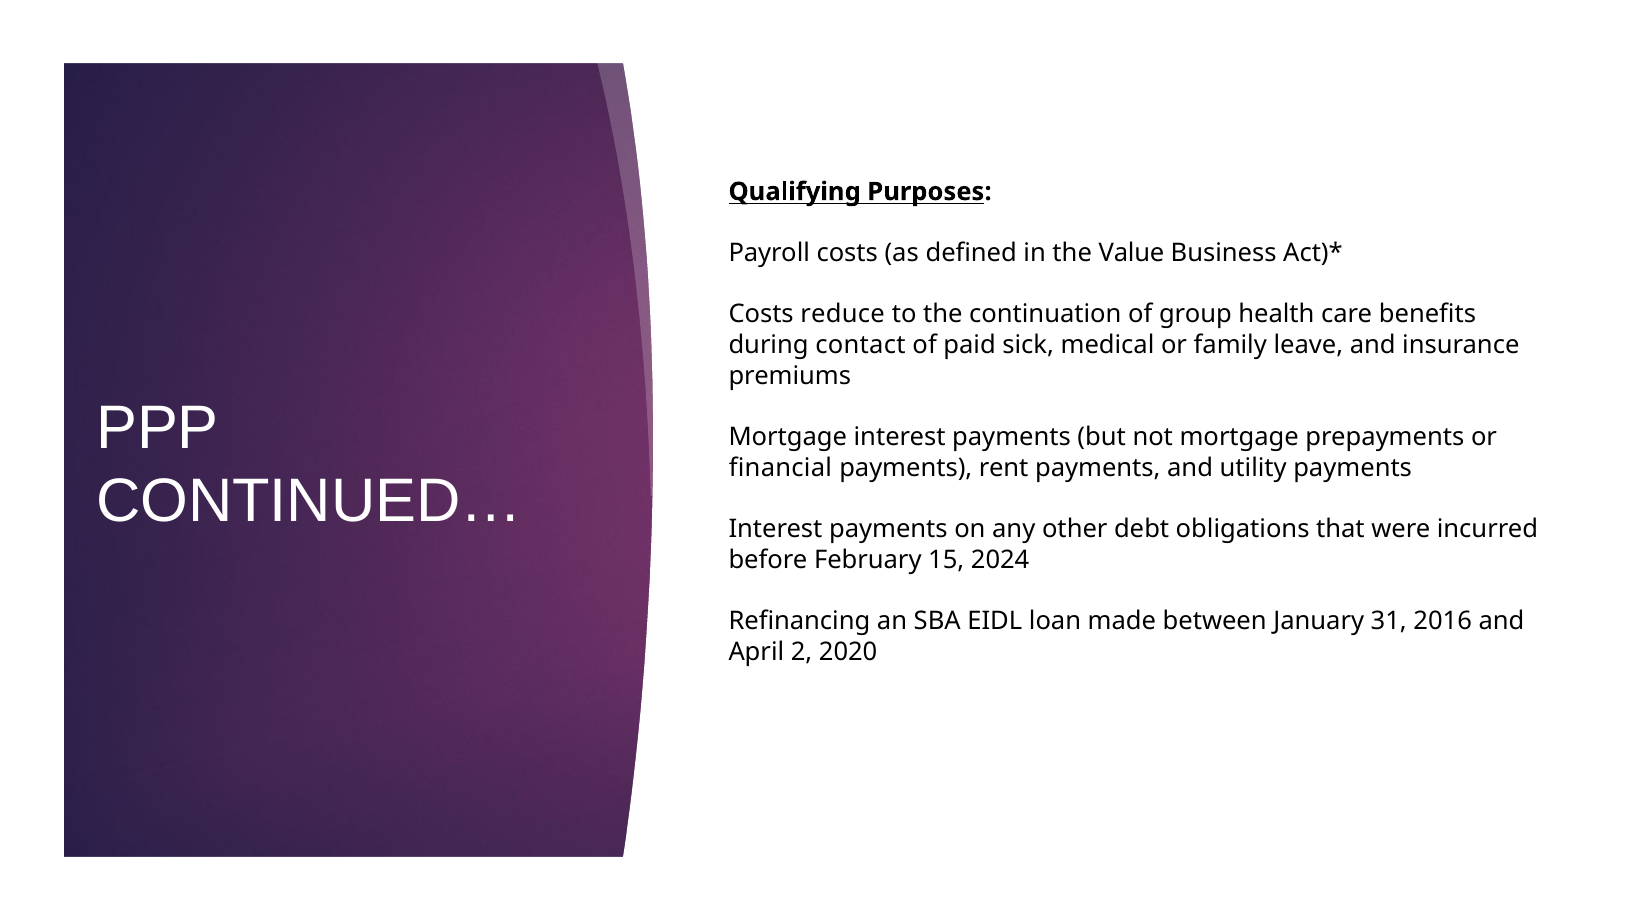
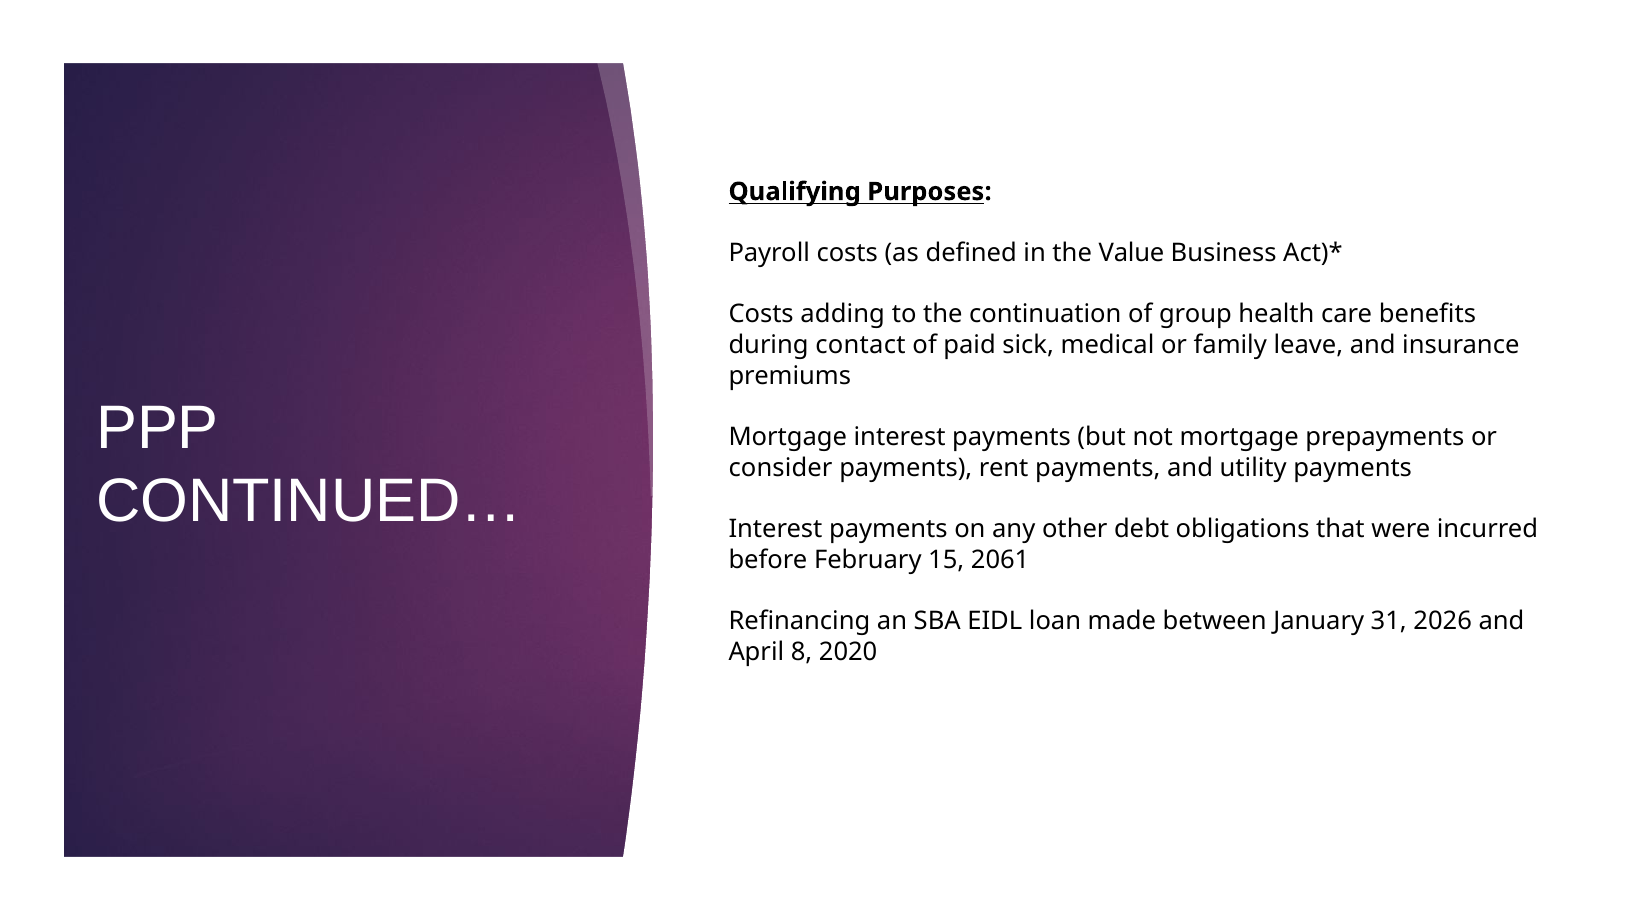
reduce: reduce -> adding
financial: financial -> consider
2024: 2024 -> 2061
2016: 2016 -> 2026
2: 2 -> 8
